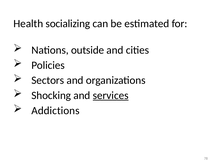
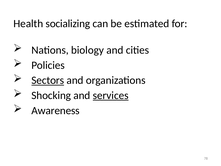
outside: outside -> biology
Sectors underline: none -> present
Addictions: Addictions -> Awareness
